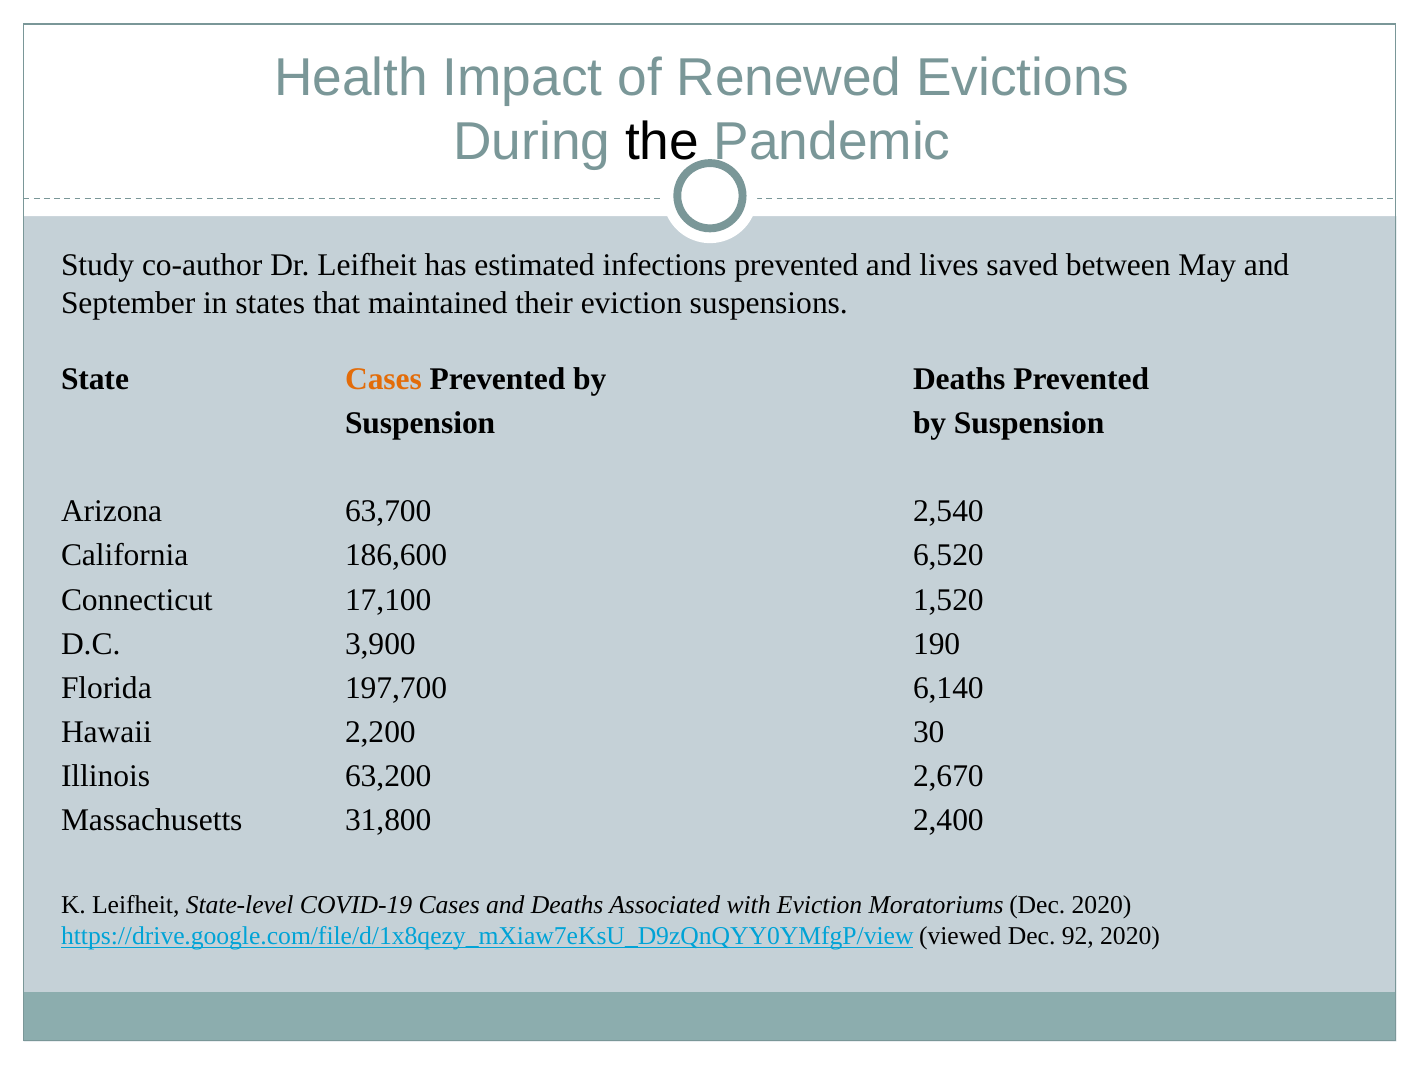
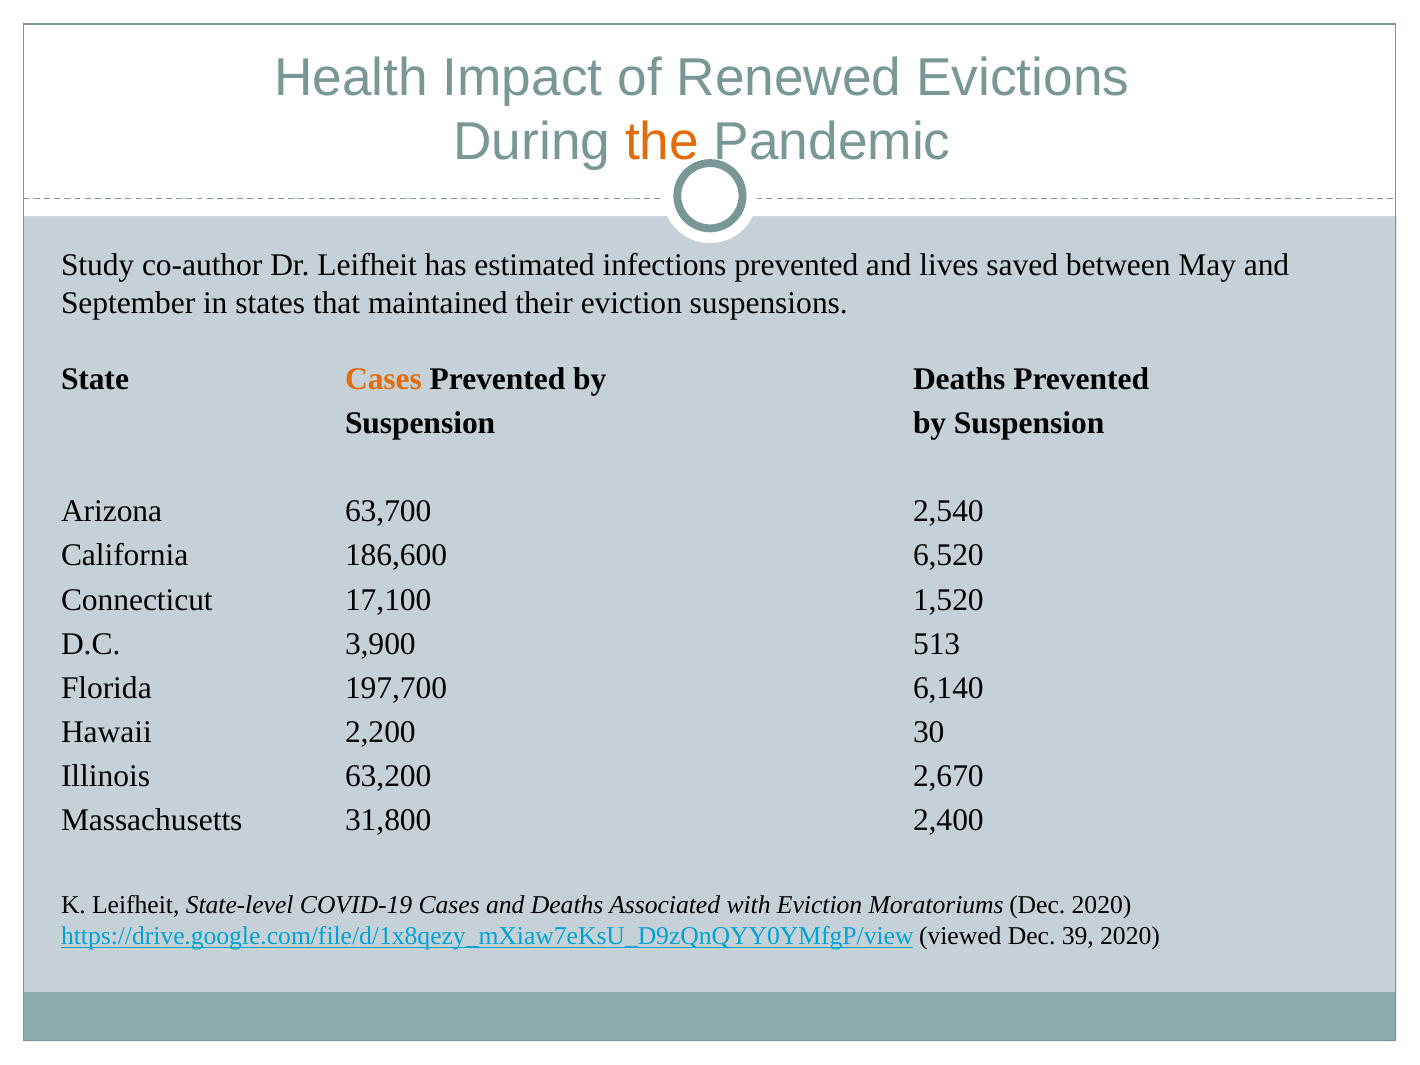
the colour: black -> orange
190: 190 -> 513
92: 92 -> 39
